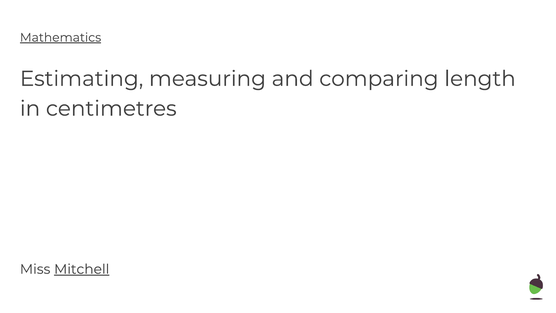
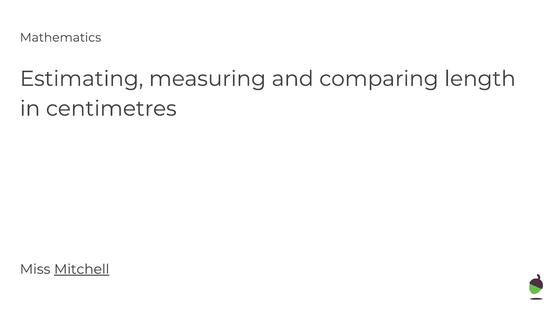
Mathematics underline: present -> none
